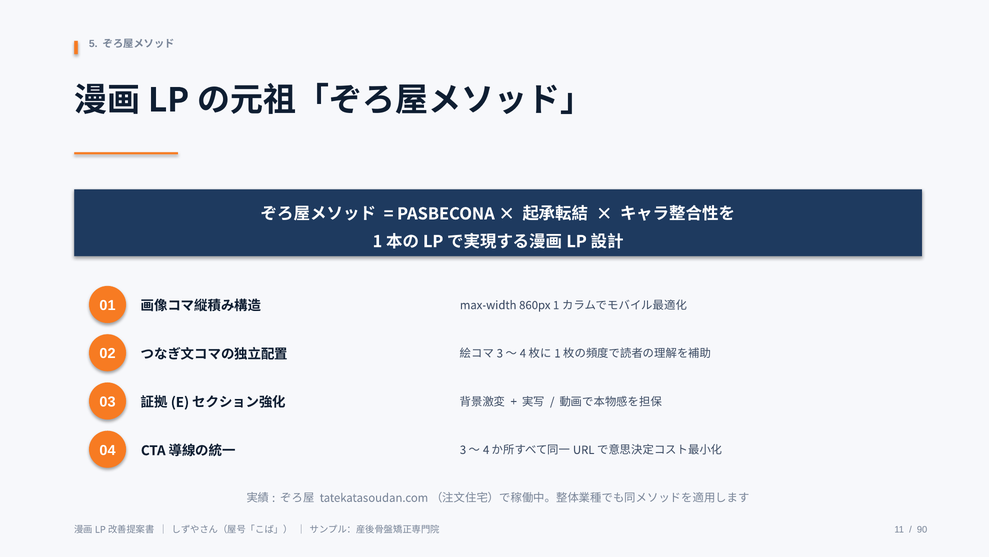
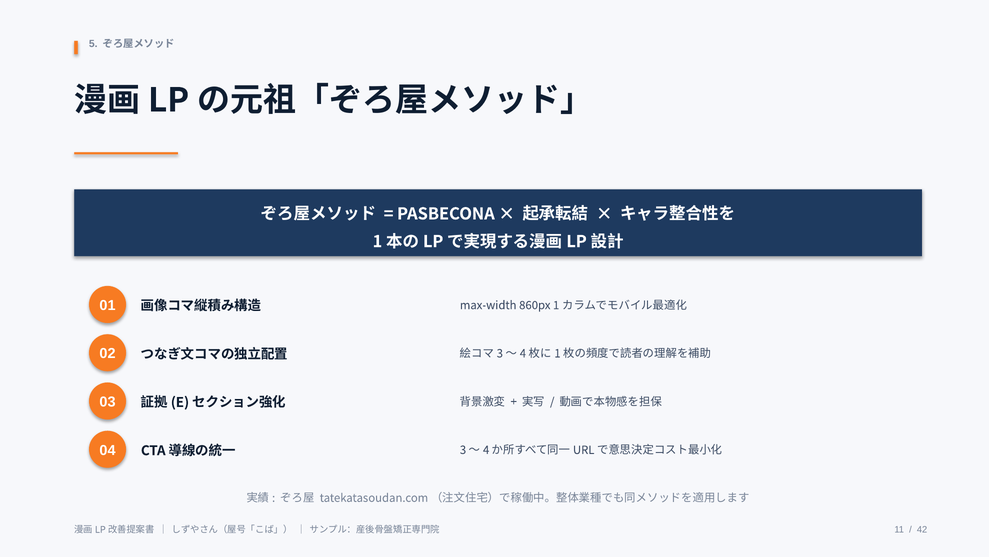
90: 90 -> 42
